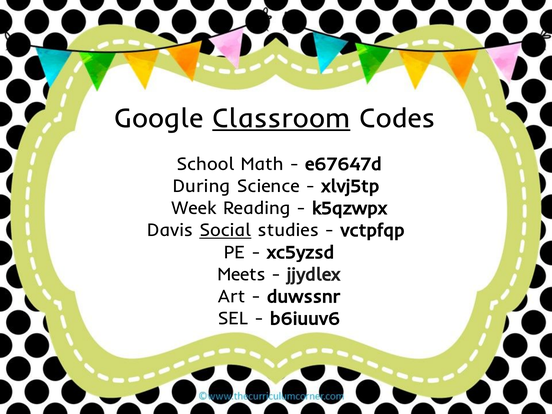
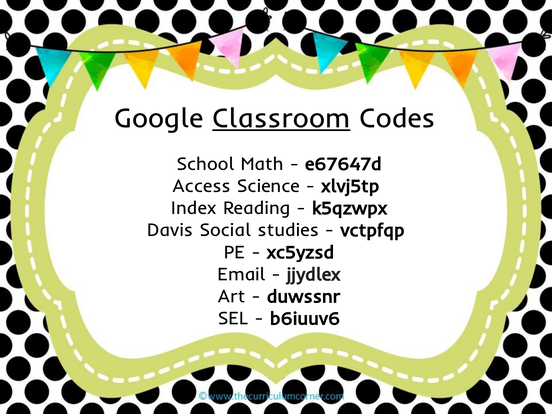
During: During -> Access
Week: Week -> Index
Social underline: present -> none
Meets: Meets -> Email
